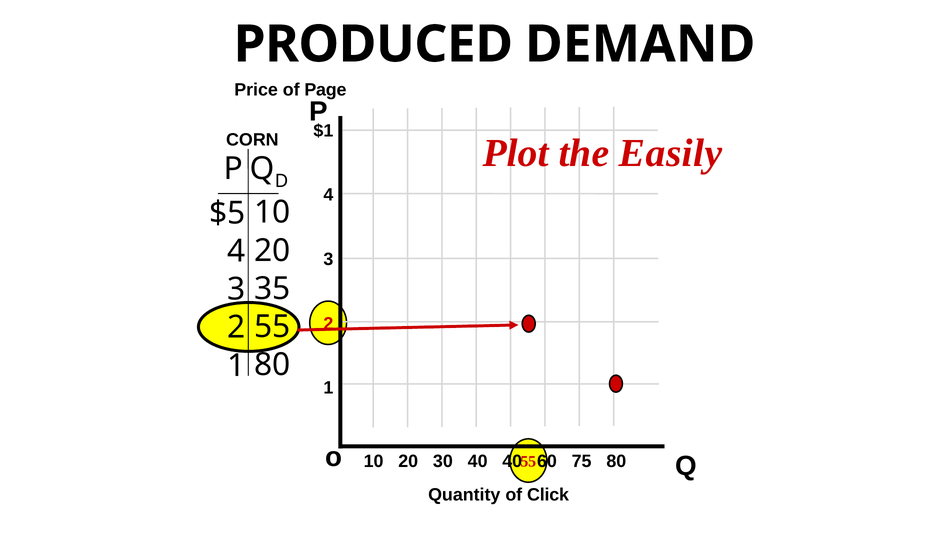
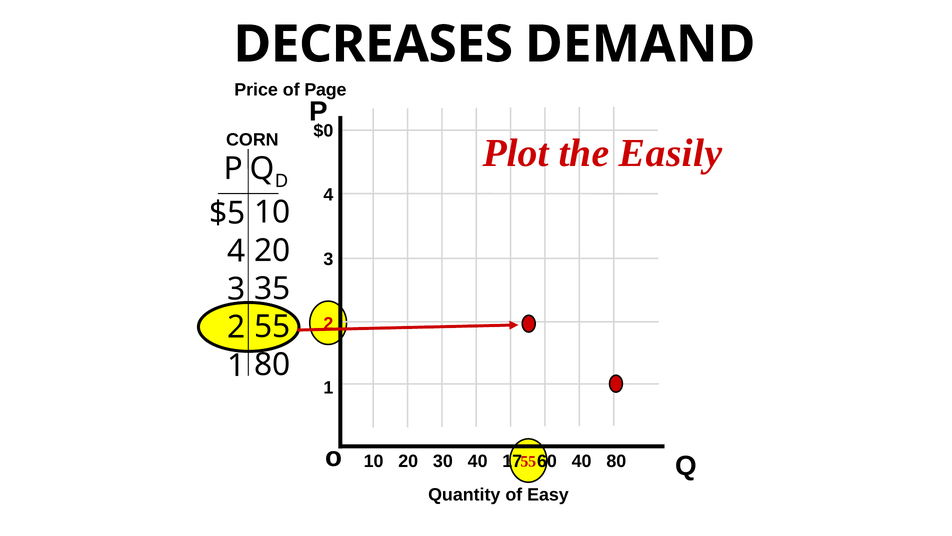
PRODUCED: PRODUCED -> DECREASES
$1: $1 -> $0
40 40: 40 -> 17
60 75: 75 -> 40
Click: Click -> Easy
